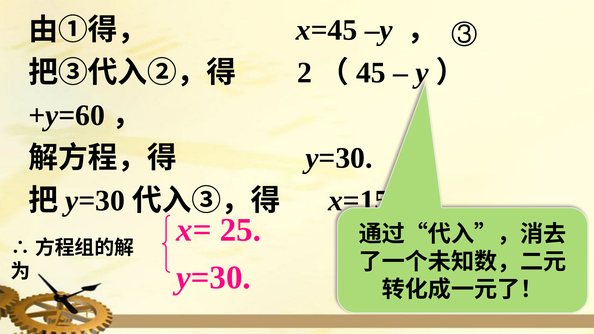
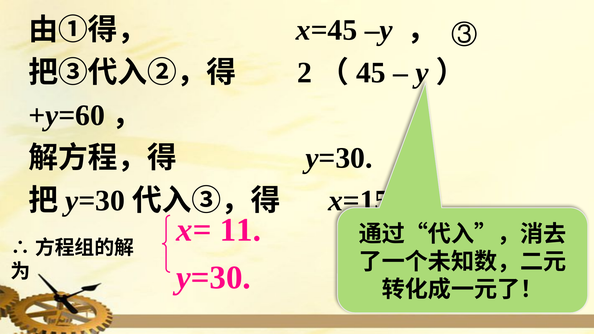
25: 25 -> 11
